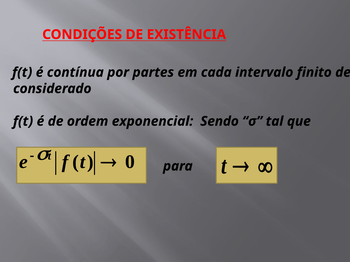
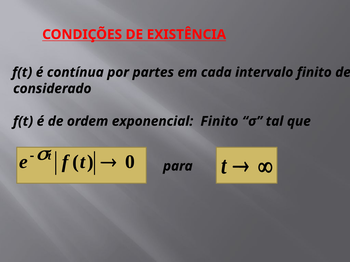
exponencial Sendo: Sendo -> Finito
